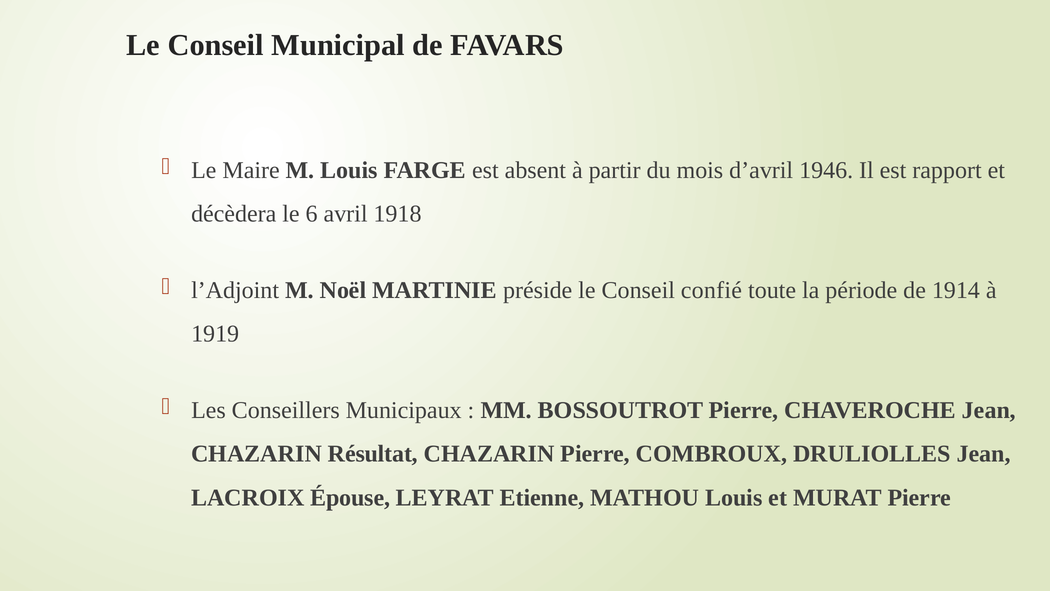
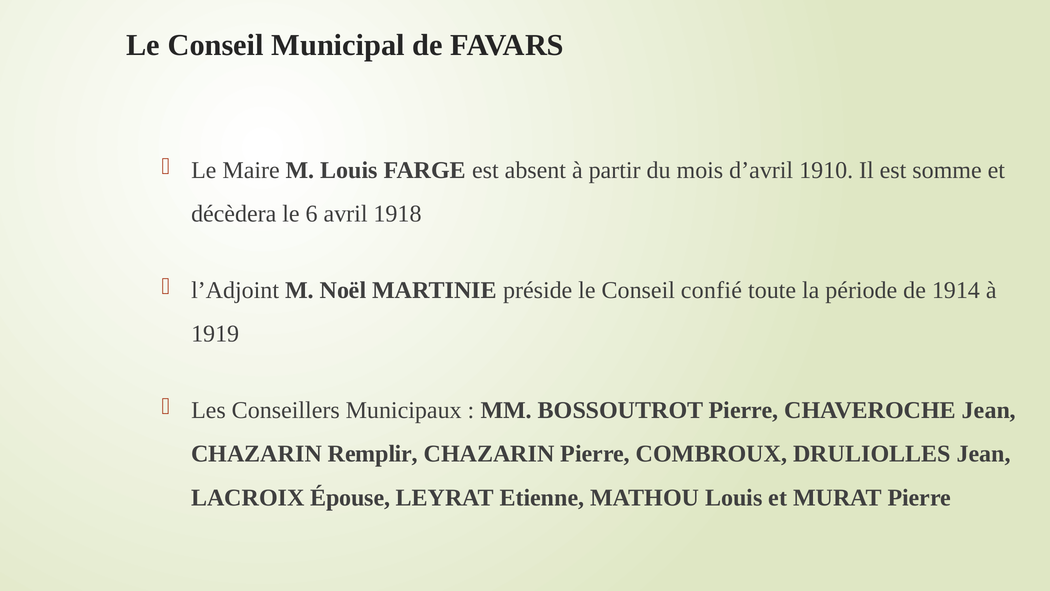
1946: 1946 -> 1910
rapport: rapport -> somme
Résultat: Résultat -> Remplir
